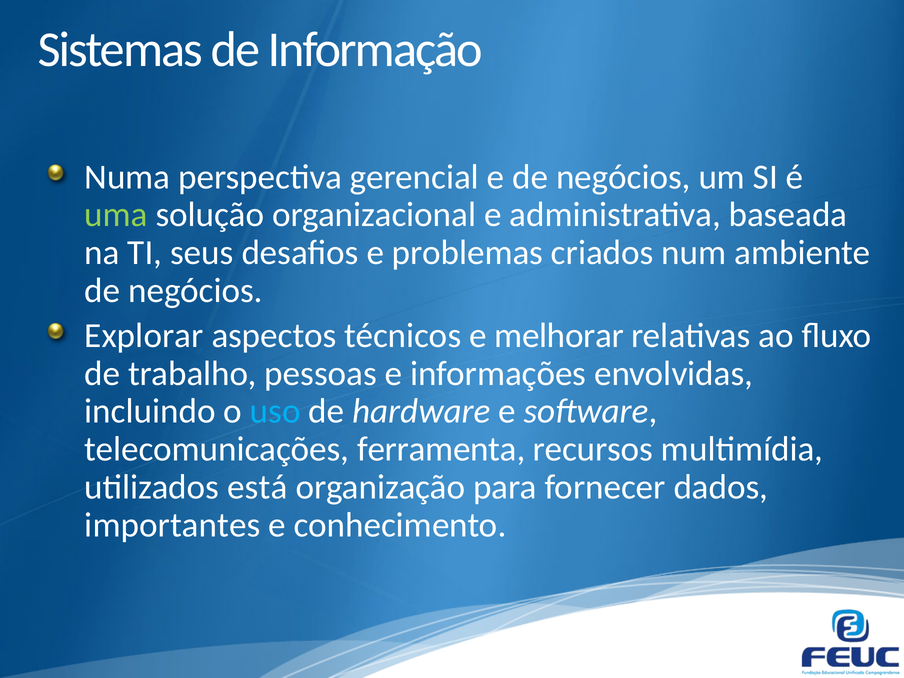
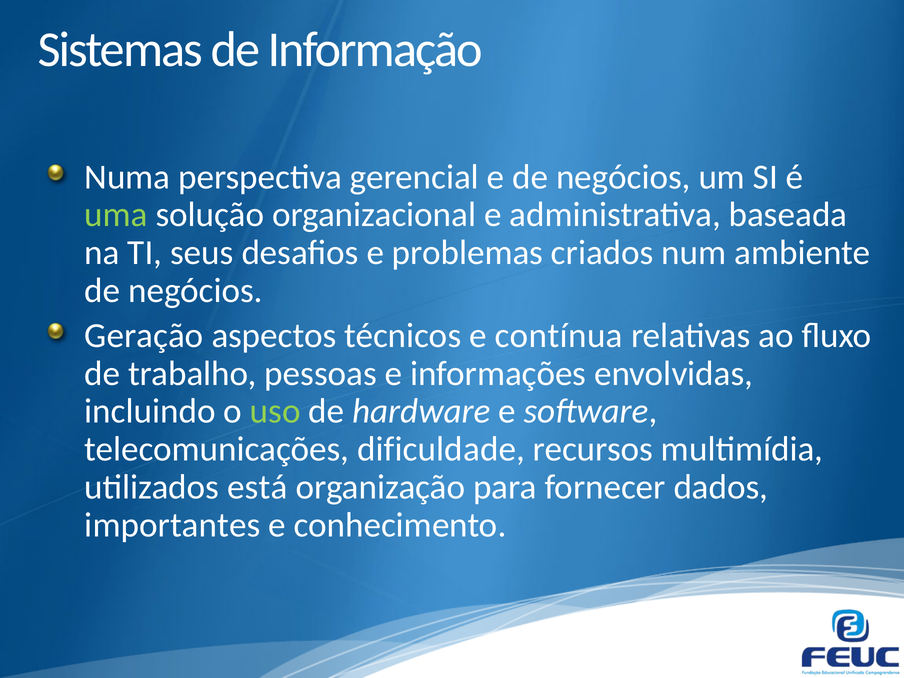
Explorar: Explorar -> Geração
melhorar: melhorar -> contínua
uso colour: light blue -> light green
ferramenta: ferramenta -> dificuldade
